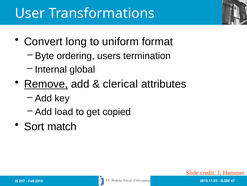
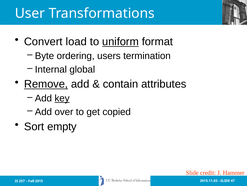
long: long -> load
uniform underline: none -> present
clerical: clerical -> contain
key underline: none -> present
load: load -> over
match: match -> empty
